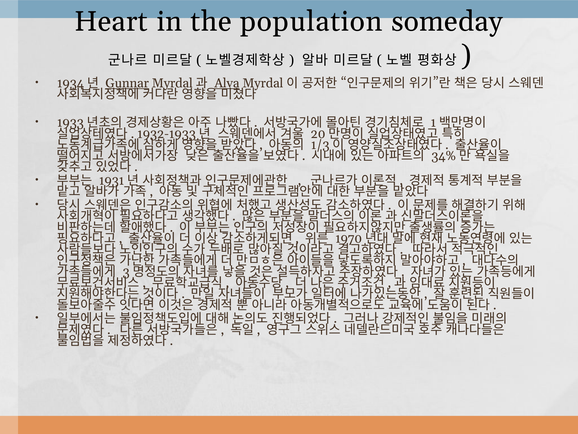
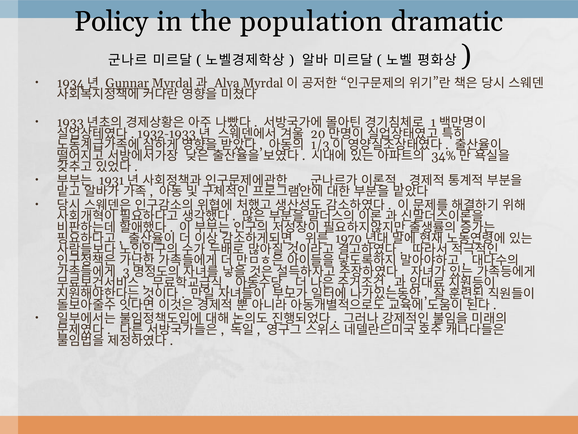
Heart: Heart -> Policy
someday: someday -> dramatic
Alva underline: present -> none
